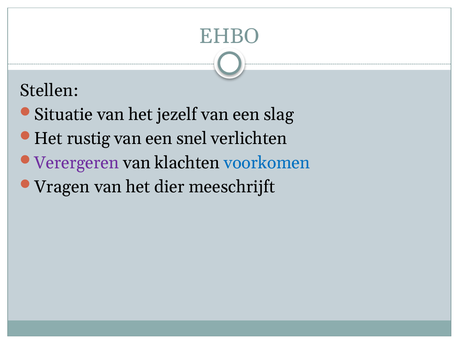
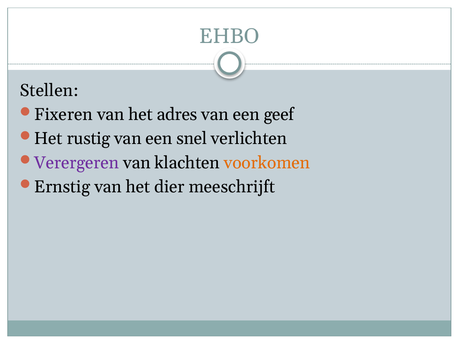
Situatie: Situatie -> Fixeren
jezelf: jezelf -> adres
slag: slag -> geef
voorkomen colour: blue -> orange
Vragen: Vragen -> Ernstig
